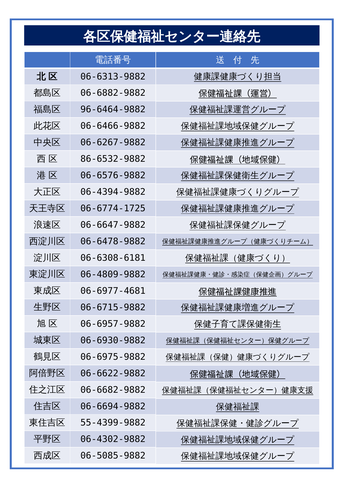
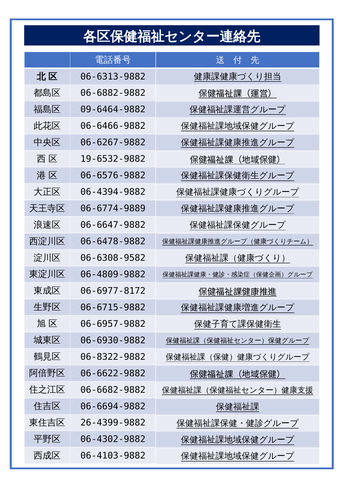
96‐6464‐9882: 96‐6464‐9882 -> 09‐6464‐9882
86‐6532‐9882: 86‐6532‐9882 -> 19‐6532‐9882
06‐6774‐1725: 06‐6774‐1725 -> 06‐6774‐9889
06‐6308‐6181: 06‐6308‐6181 -> 06‐6308‐9582
06‐6977‐4681: 06‐6977‐4681 -> 06‐6977‐8172
06‐6975‐9882: 06‐6975‐9882 -> 06‐8322‐9882
55‐4399‐9882: 55‐4399‐9882 -> 26‐4399‐9882
06‐5085‐9882: 06‐5085‐9882 -> 06‐4103‐9882
